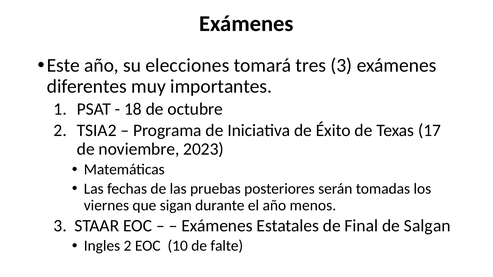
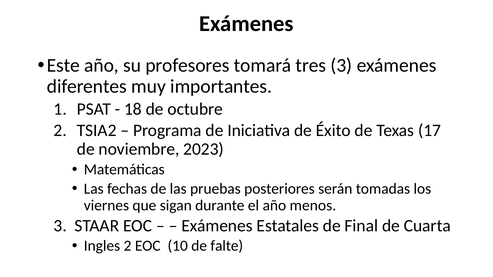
elecciones: elecciones -> profesores
Salgan: Salgan -> Cuarta
